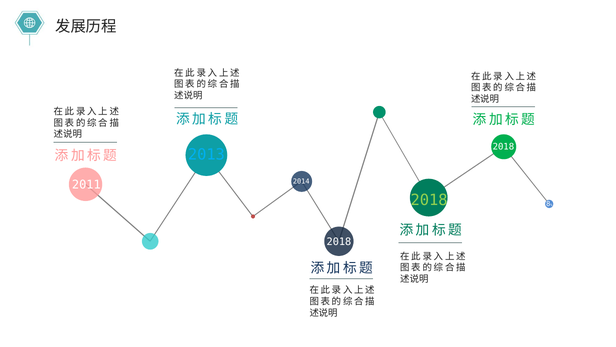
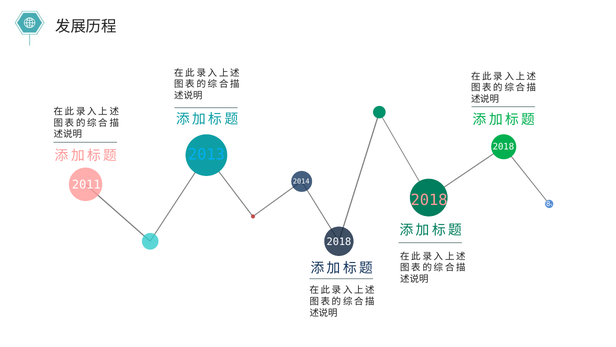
2018 at (429, 200) colour: light green -> pink
